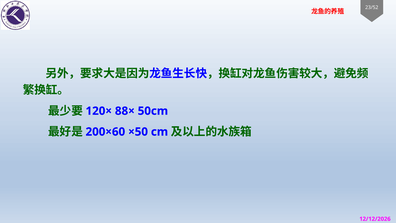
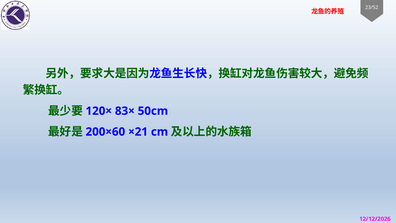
88×: 88× -> 83×
×50: ×50 -> ×21
